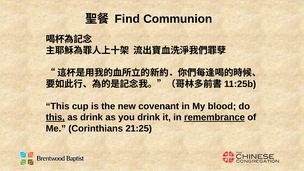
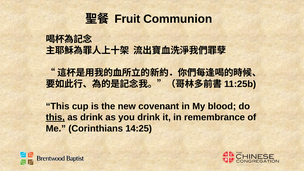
Find: Find -> Fruit
remembrance underline: present -> none
21:25: 21:25 -> 14:25
